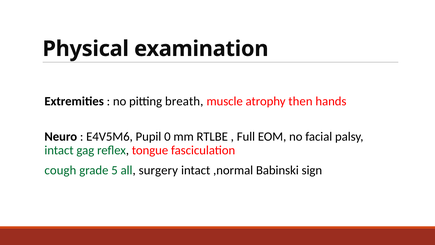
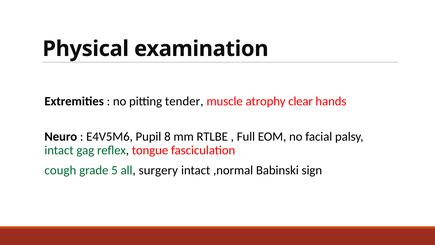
breath: breath -> tender
then: then -> clear
0: 0 -> 8
